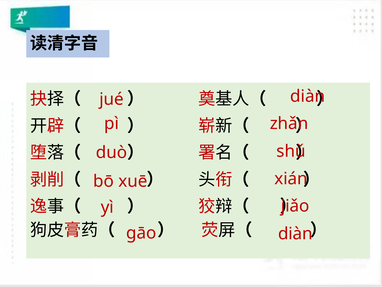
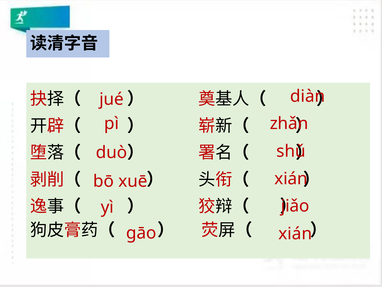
diàn at (295, 233): diàn -> xián
